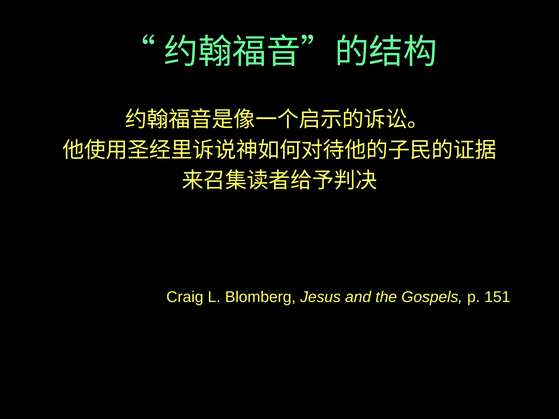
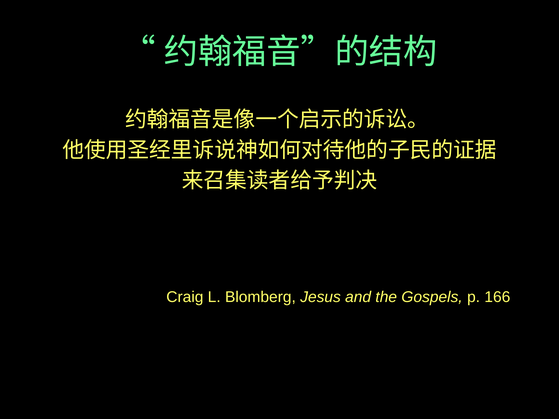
151: 151 -> 166
